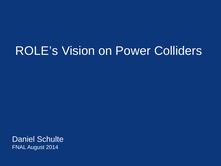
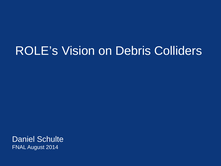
Power: Power -> Debris
